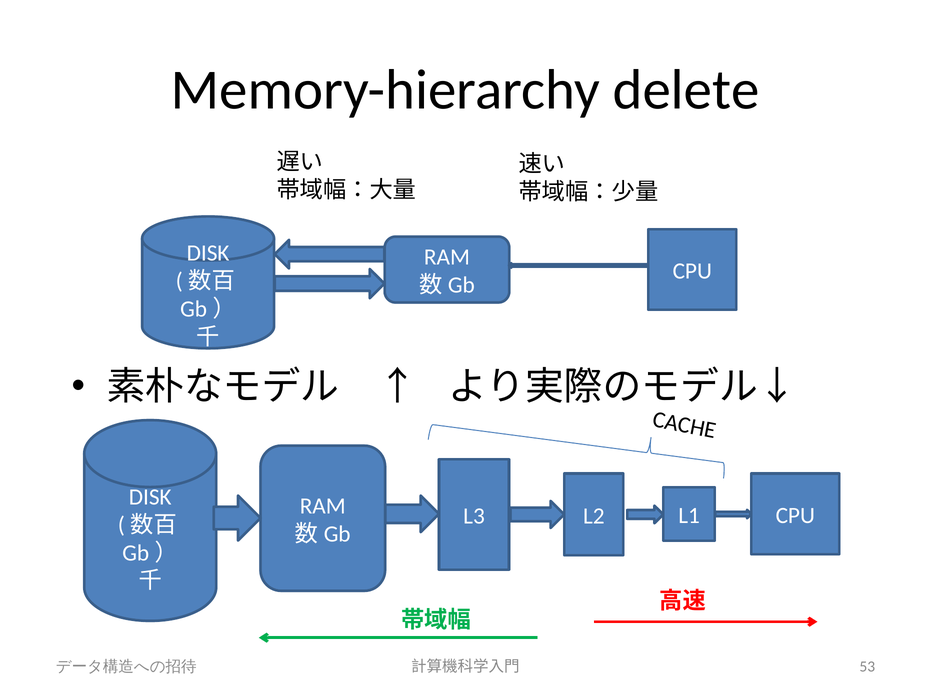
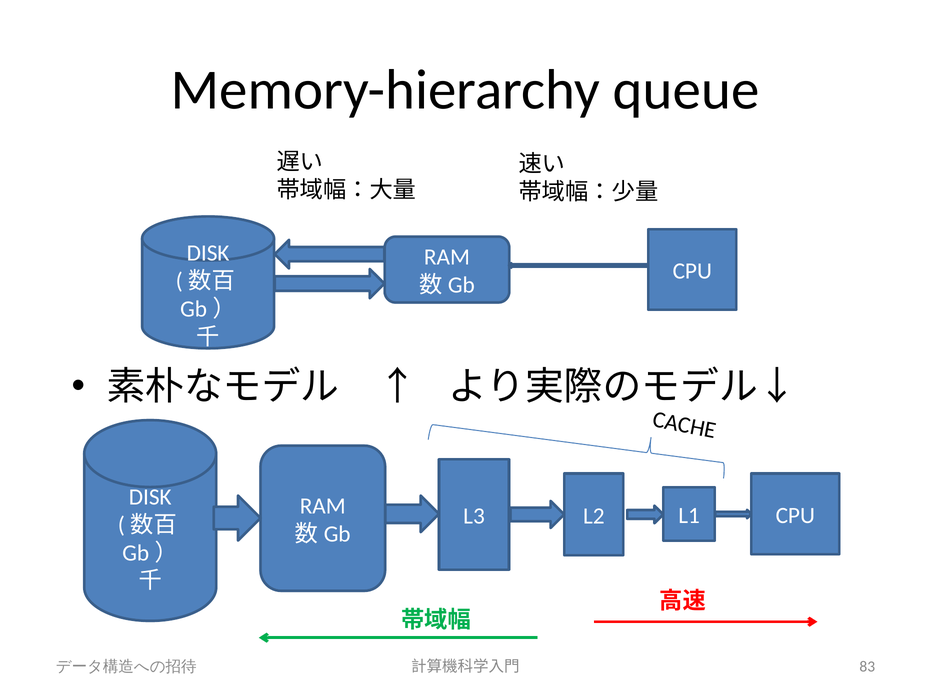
delete: delete -> queue
53: 53 -> 83
